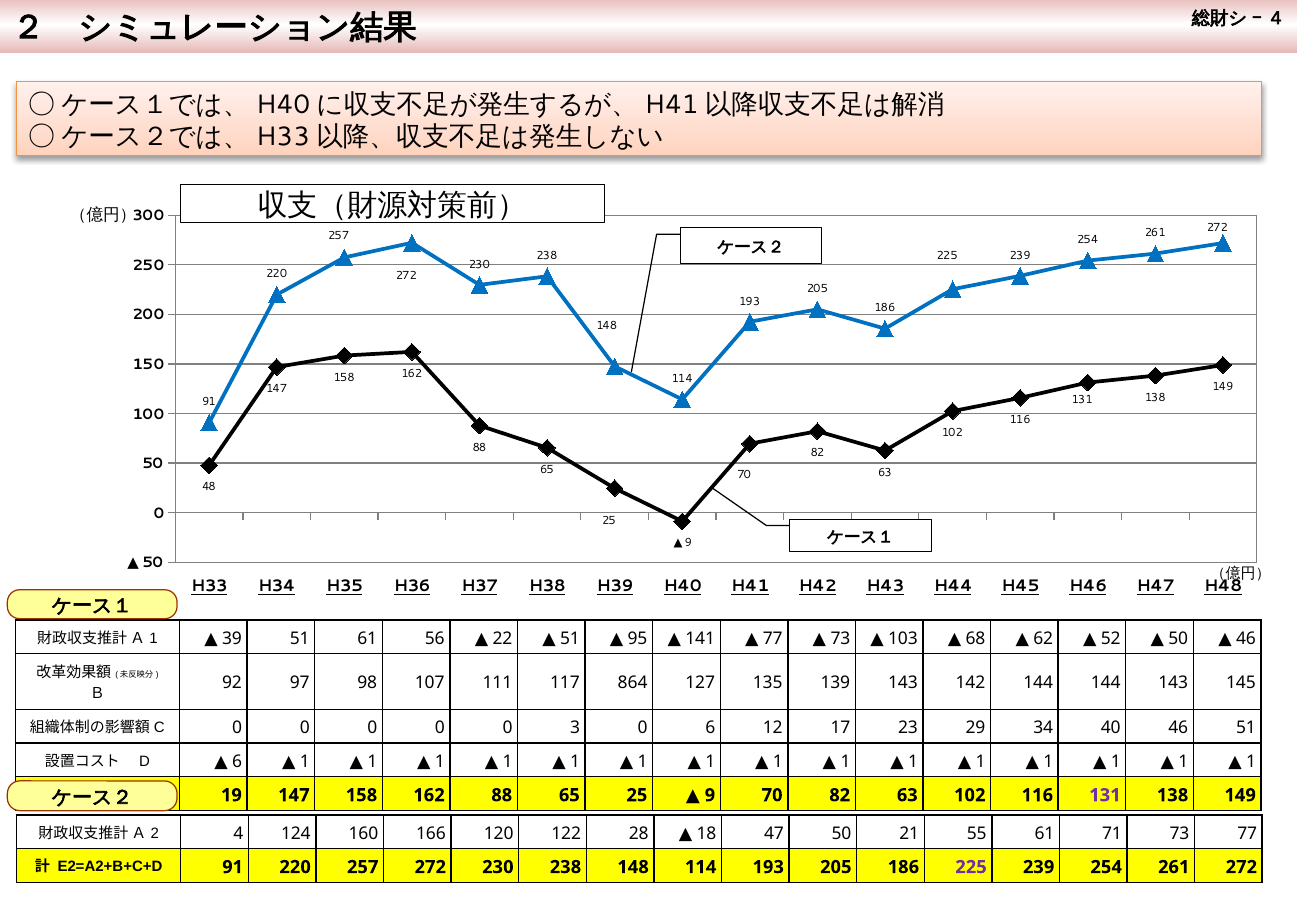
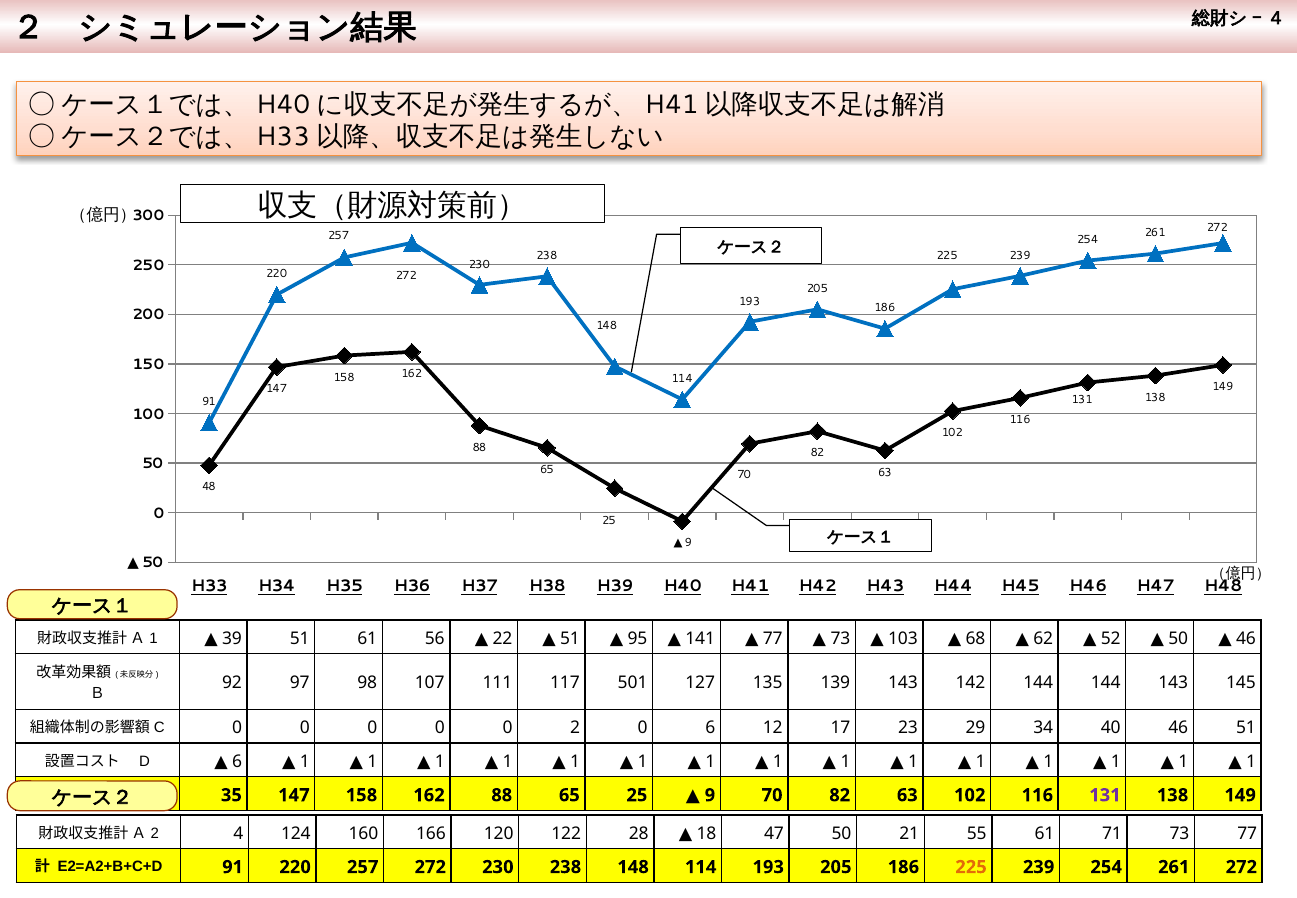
864: 864 -> 501
0 3: 3 -> 2
19: 19 -> 35
225 at (971, 867) colour: purple -> orange
